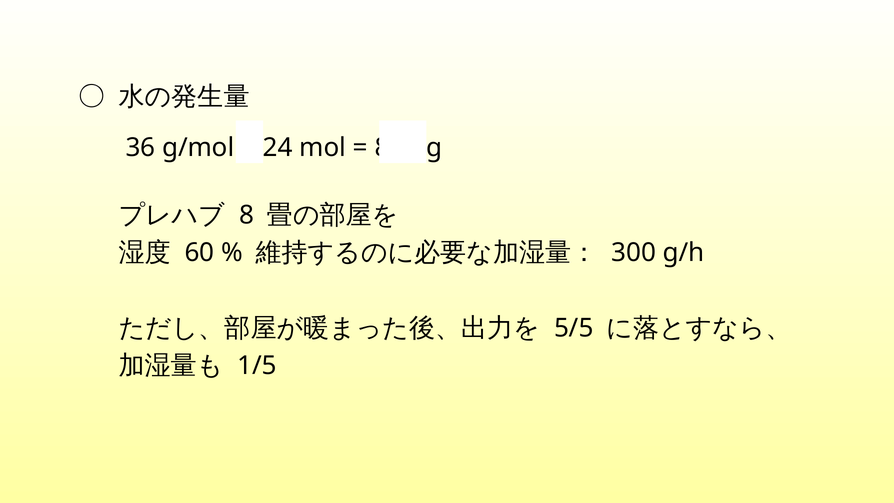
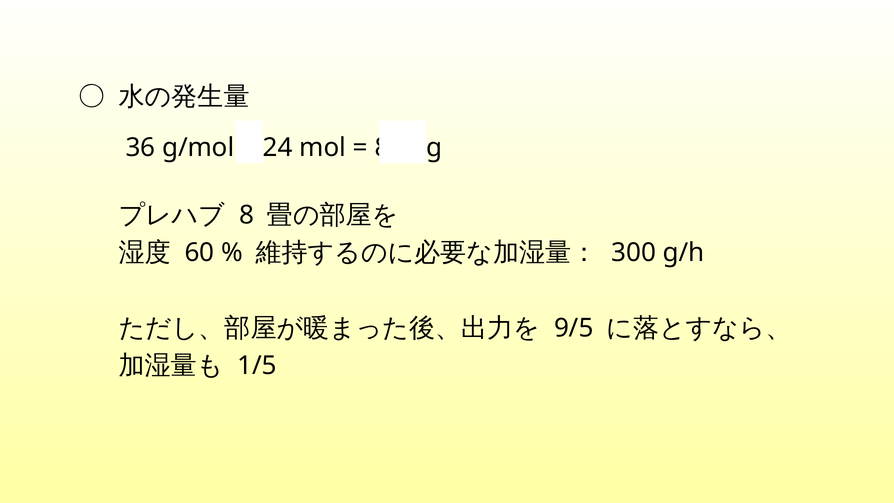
5/5: 5/5 -> 9/5
